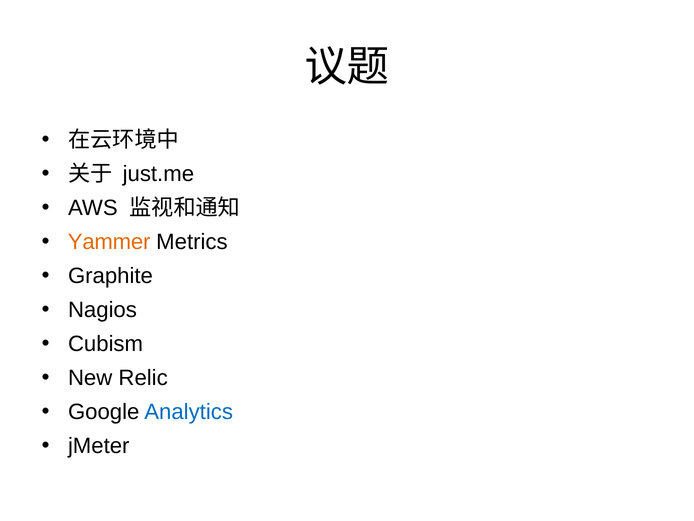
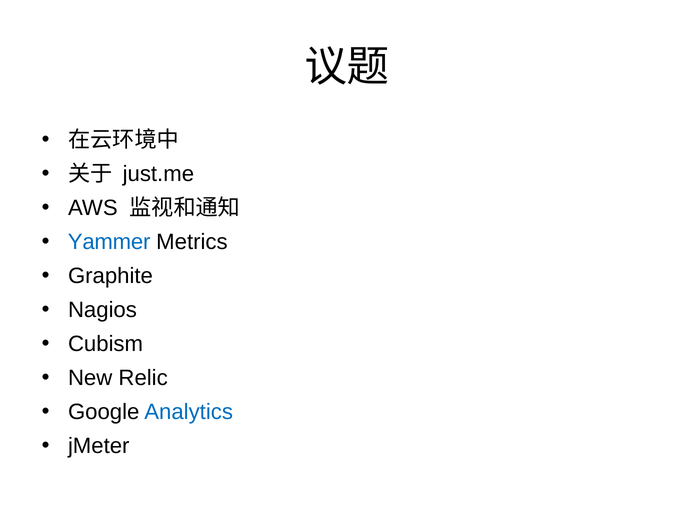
Yammer colour: orange -> blue
